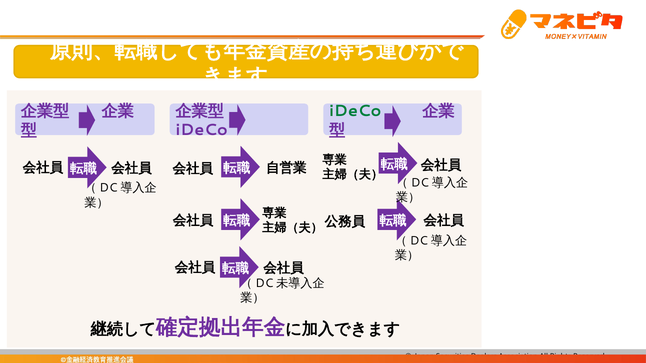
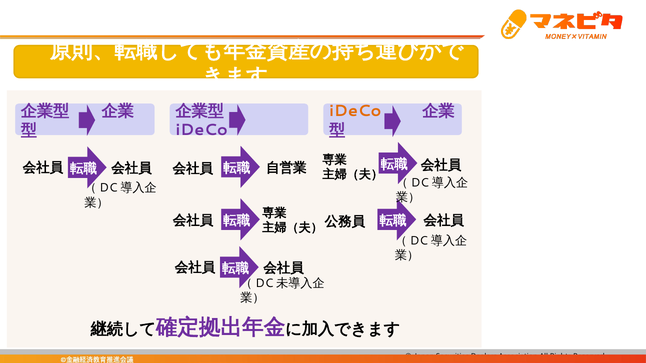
iDeCo at (355, 111) colour: green -> orange
